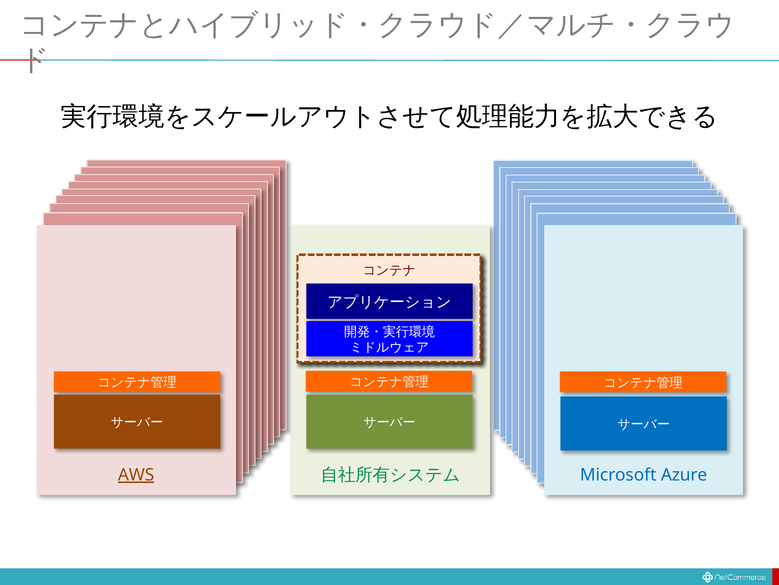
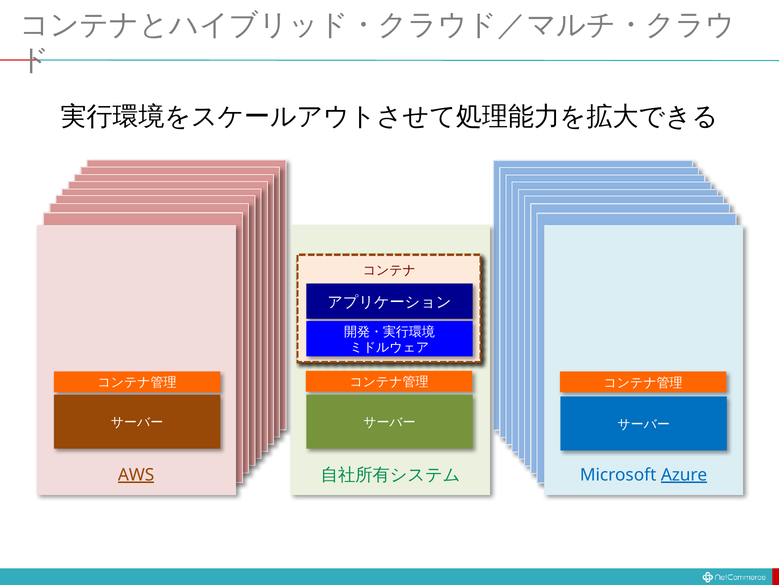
Azure underline: none -> present
